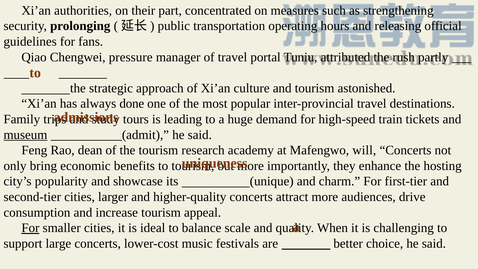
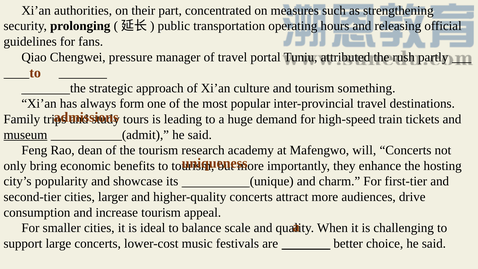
astonished: astonished -> something
done: done -> form
For at (30, 228) underline: present -> none
